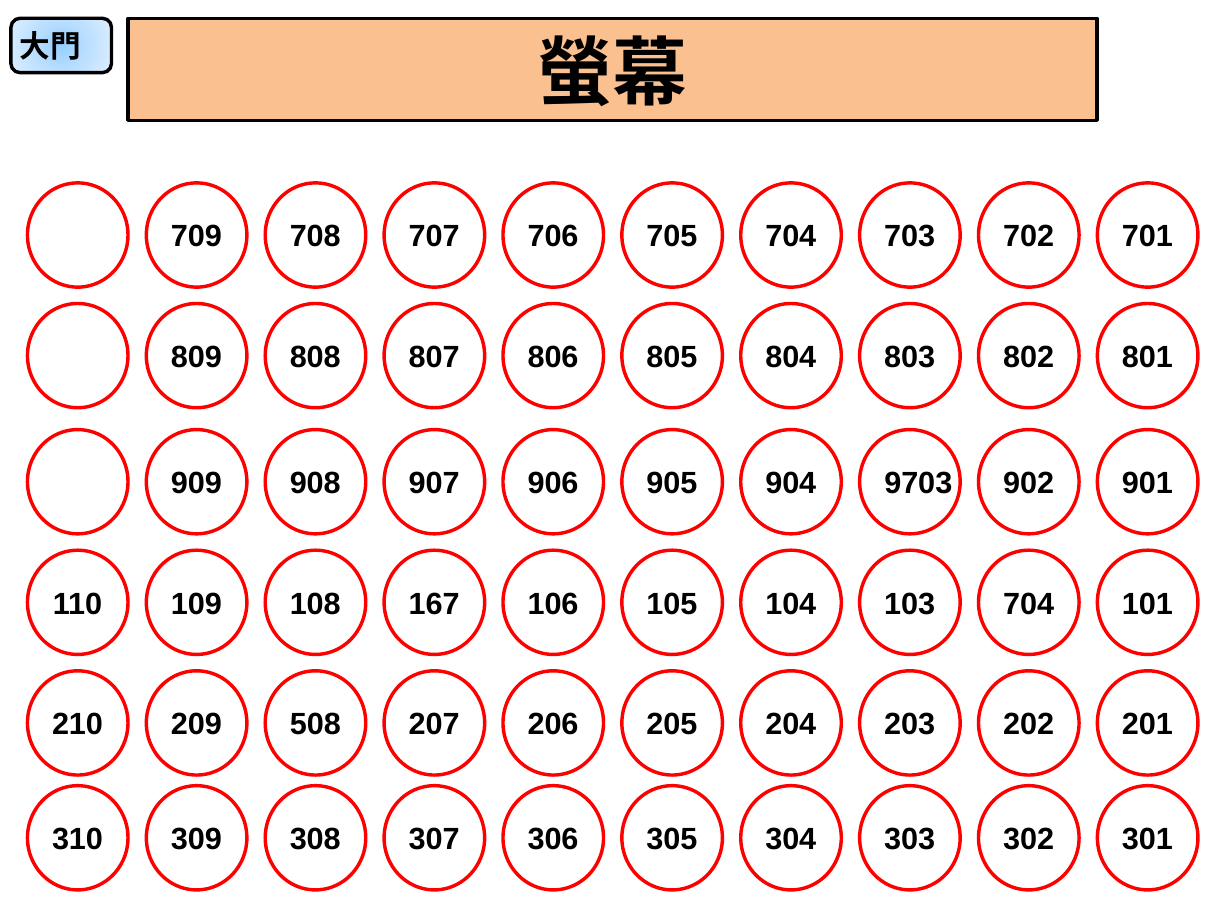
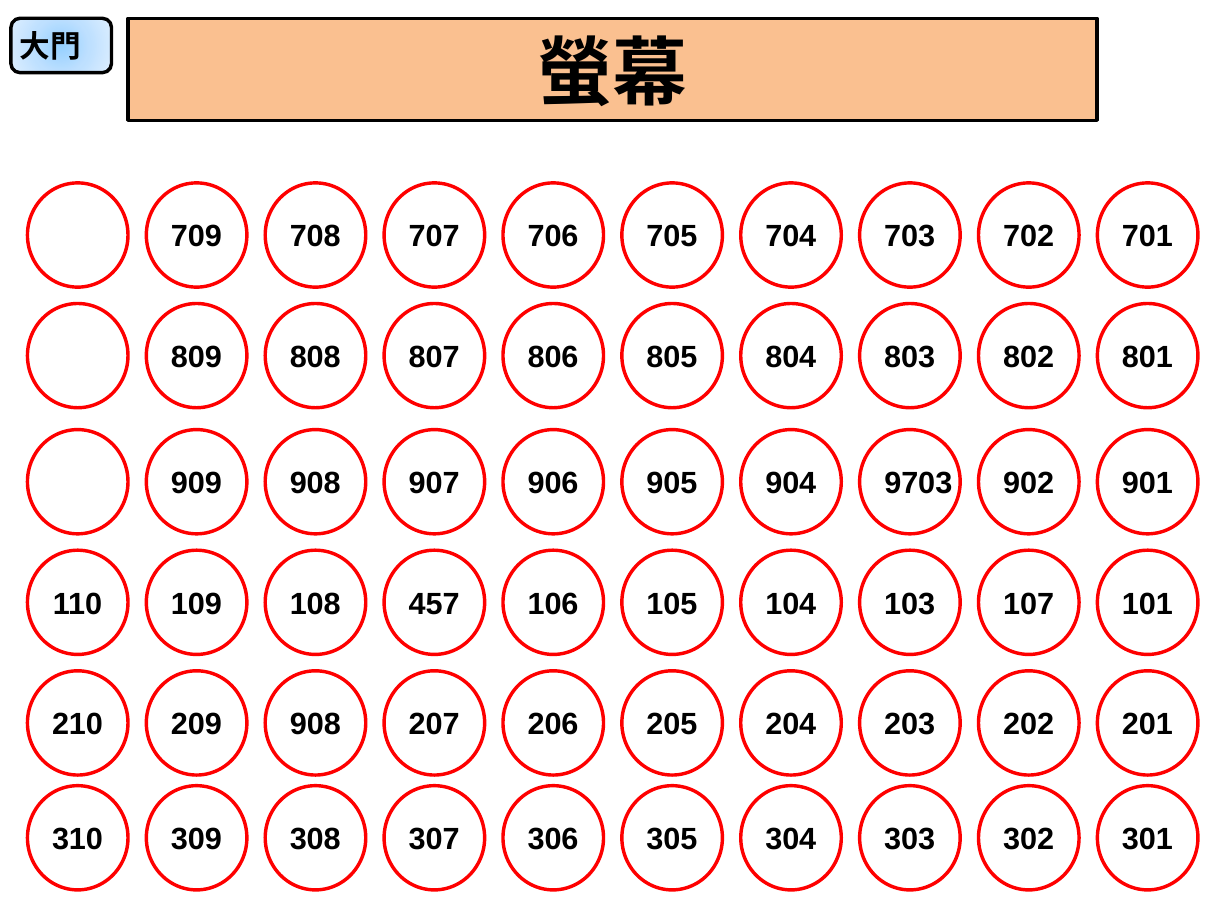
167: 167 -> 457
103 704: 704 -> 107
209 508: 508 -> 908
